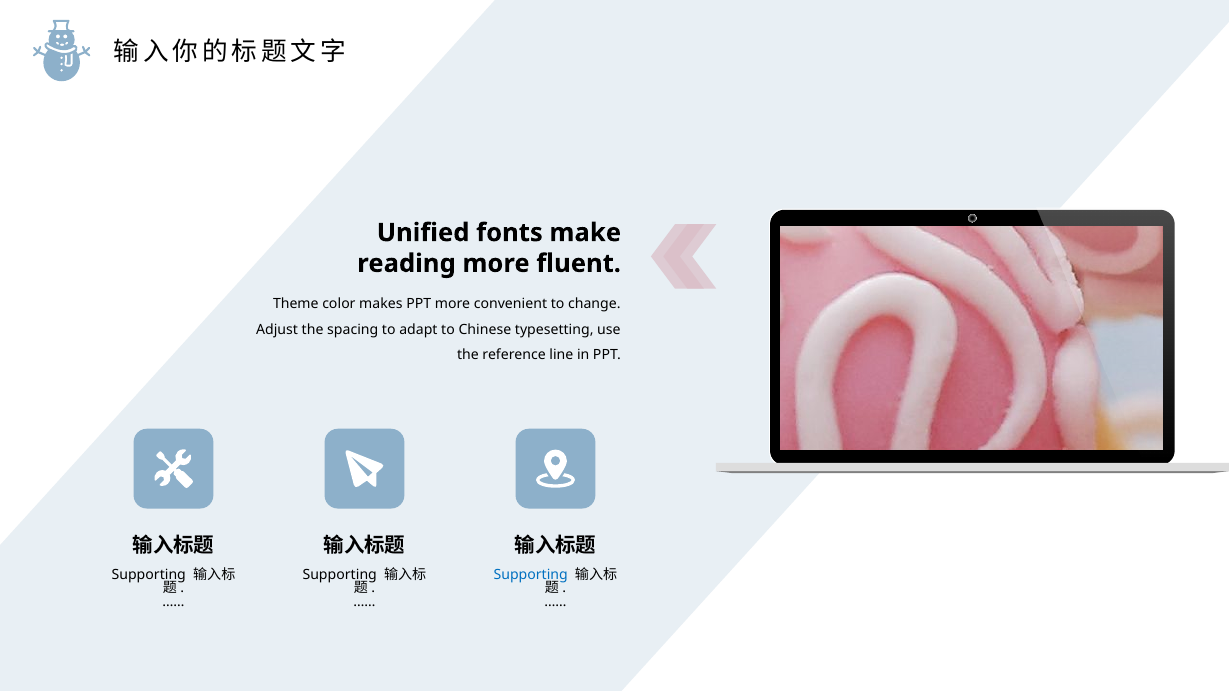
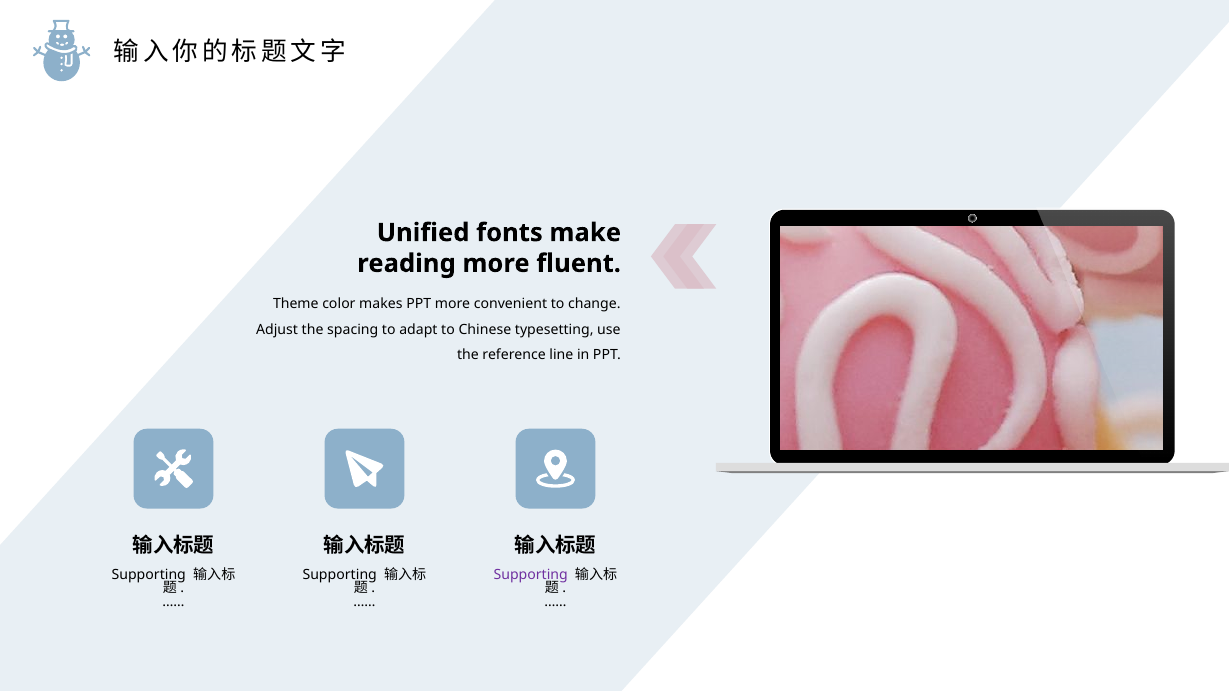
Supporting at (531, 575) colour: blue -> purple
